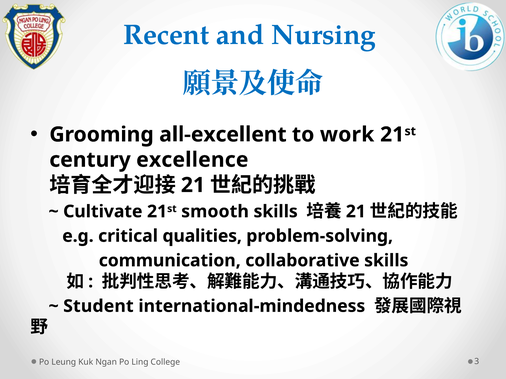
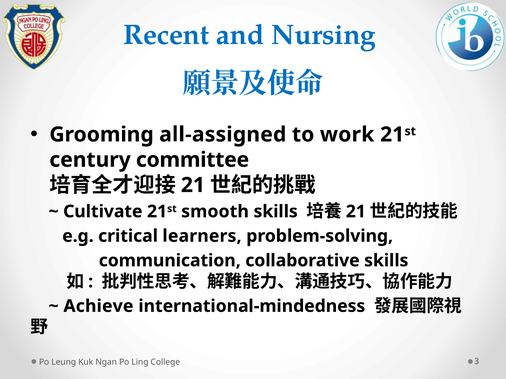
all-excellent: all-excellent -> all-assigned
excellence: excellence -> committee
qualities: qualities -> learners
Student: Student -> Achieve
